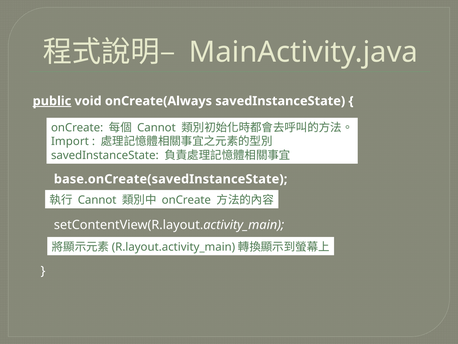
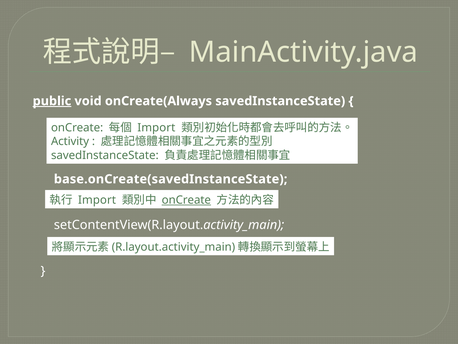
Cannot at (156, 128): Cannot -> Import
Import: Import -> Activity
Cannot at (97, 200): Cannot -> Import
onCreate at (186, 200) underline: none -> present
